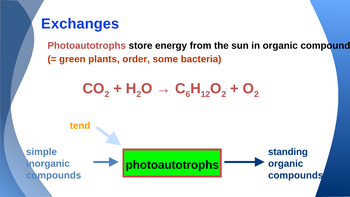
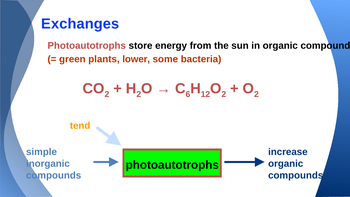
order: order -> lower
standing: standing -> increase
